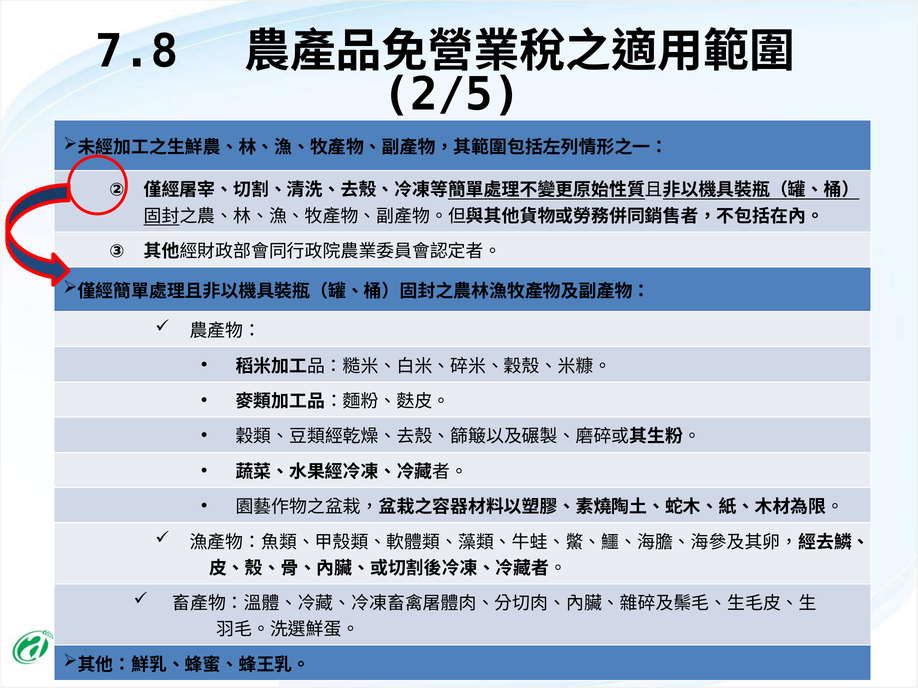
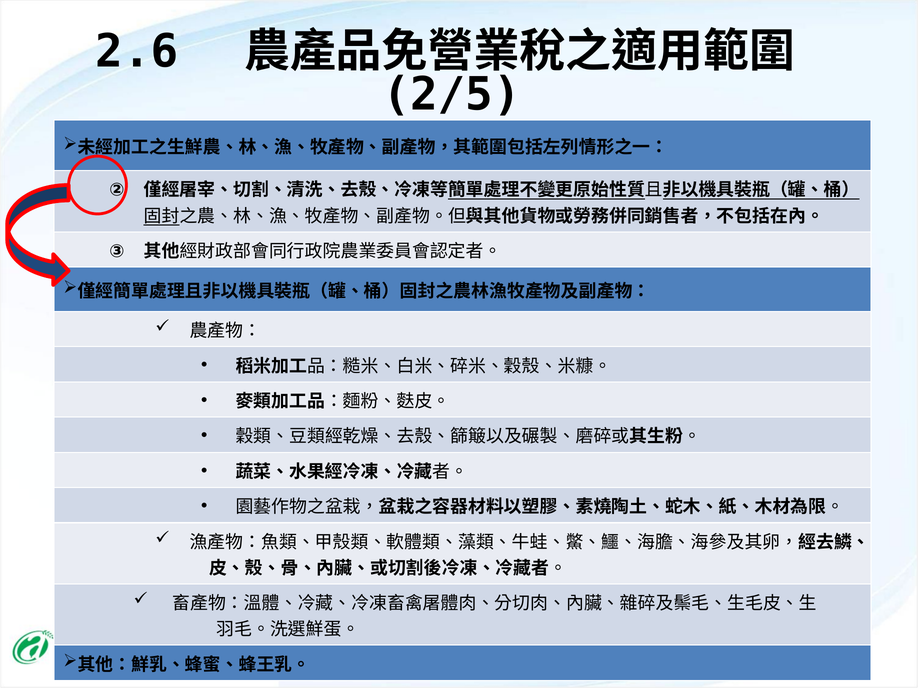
7.8: 7.8 -> 2.6
